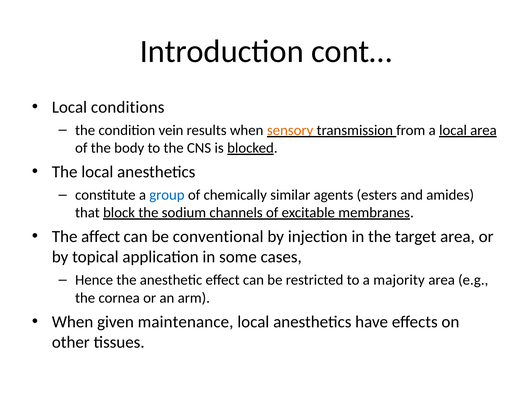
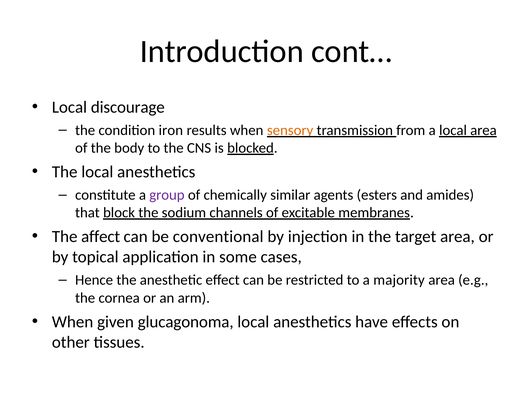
conditions: conditions -> discourage
vein: vein -> iron
group colour: blue -> purple
maintenance: maintenance -> glucagonoma
